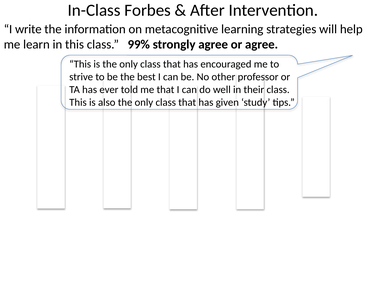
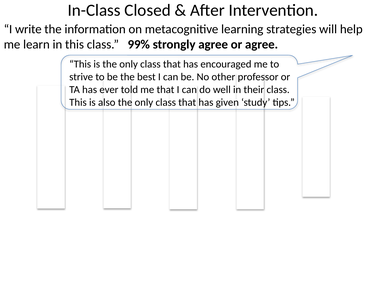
Forbes: Forbes -> Closed
